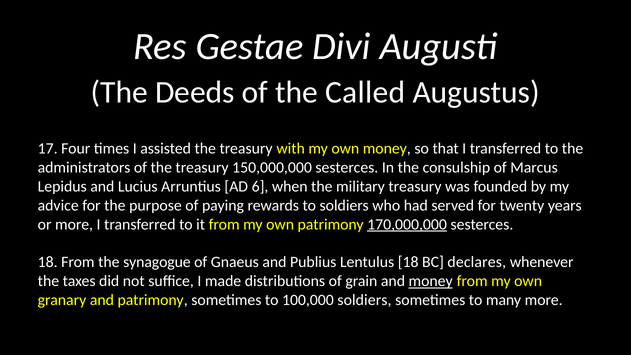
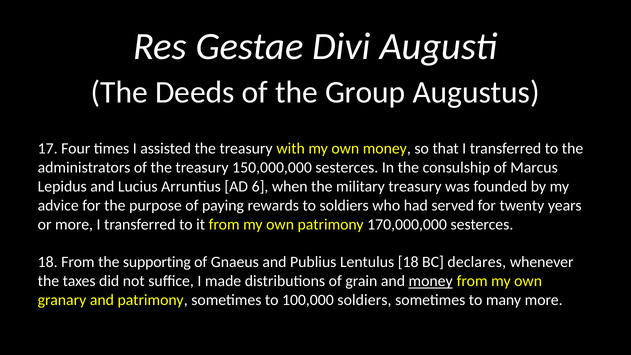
Called: Called -> Group
170,000,000 underline: present -> none
synagogue: synagogue -> supporting
